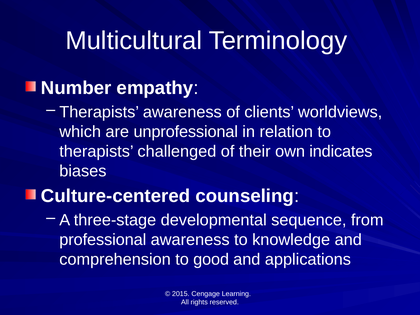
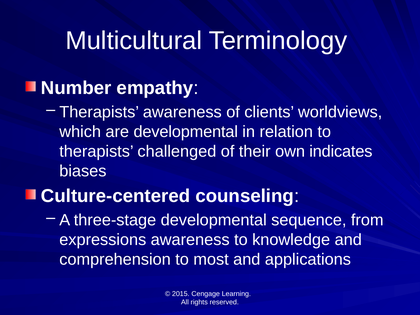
are unprofessional: unprofessional -> developmental
professional: professional -> expressions
good: good -> most
